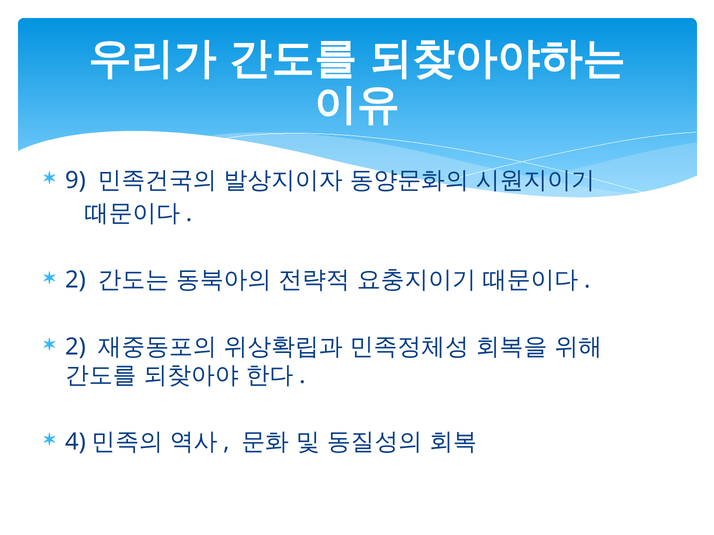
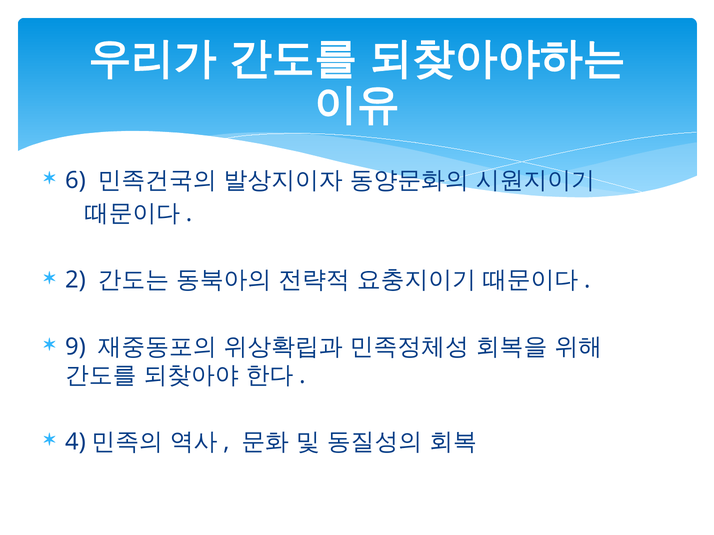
9: 9 -> 6
2 at (75, 347): 2 -> 9
